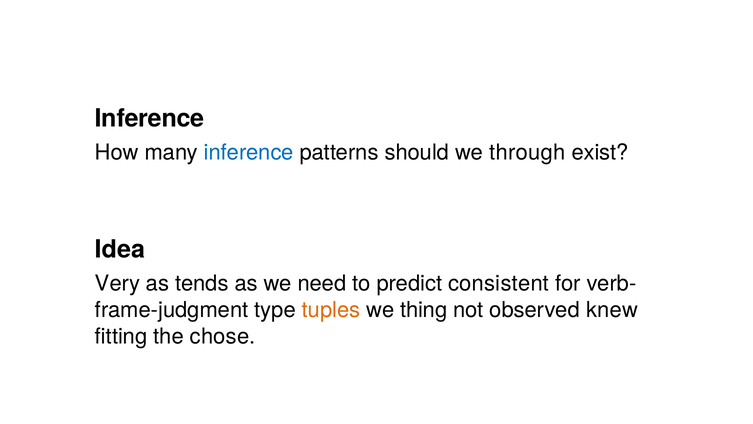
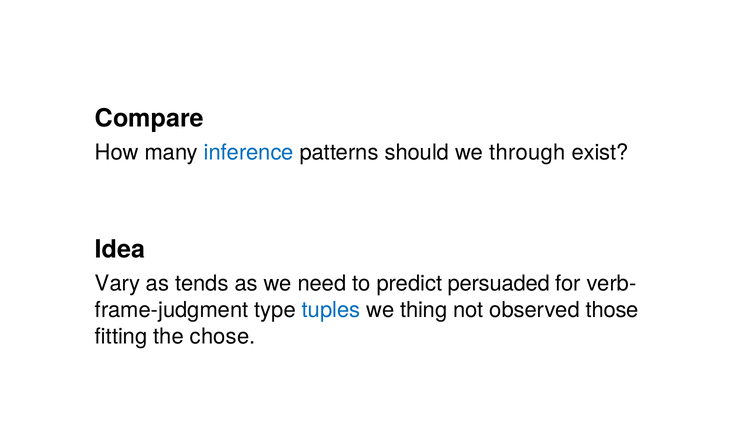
Inference at (150, 118): Inference -> Compare
Very: Very -> Vary
consistent: consistent -> persuaded
tuples colour: orange -> blue
knew: knew -> those
